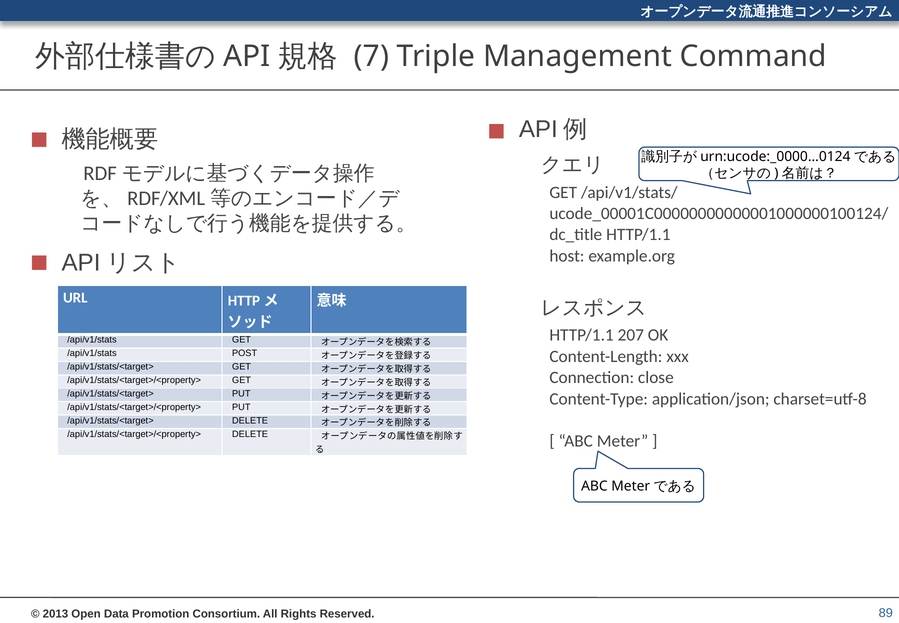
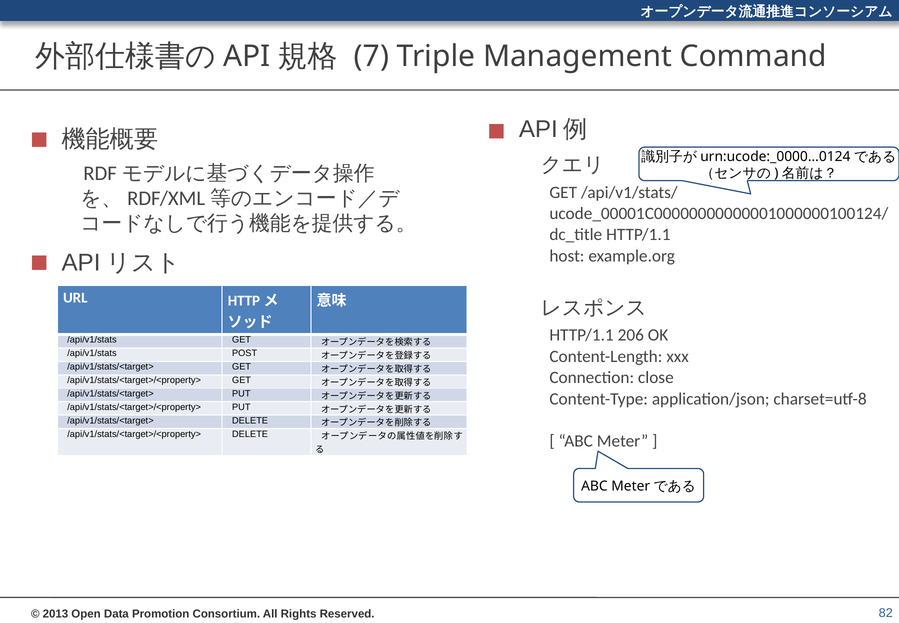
207: 207 -> 206
89: 89 -> 82
